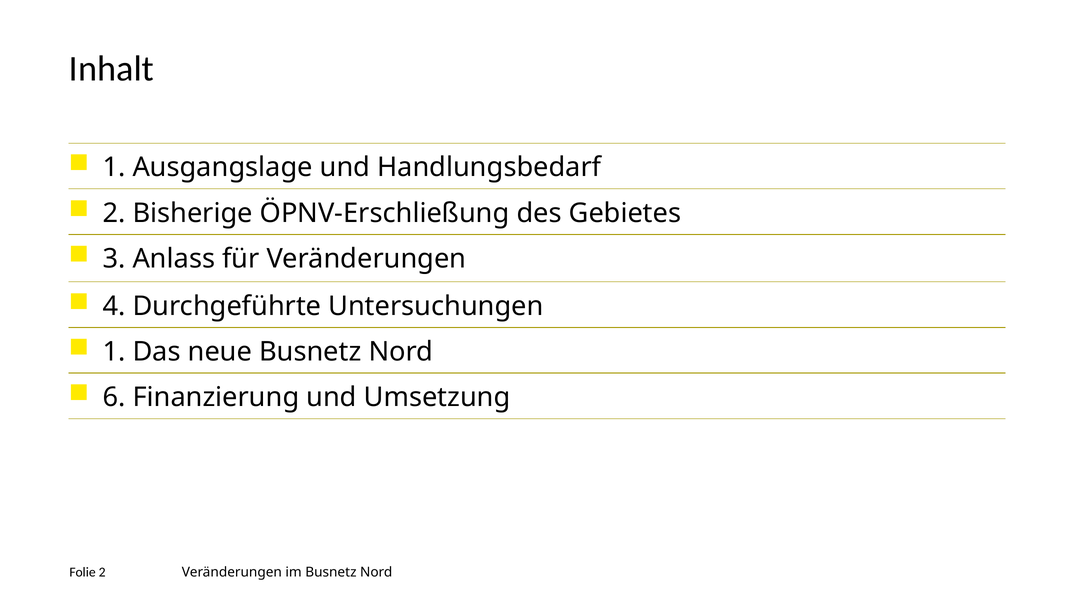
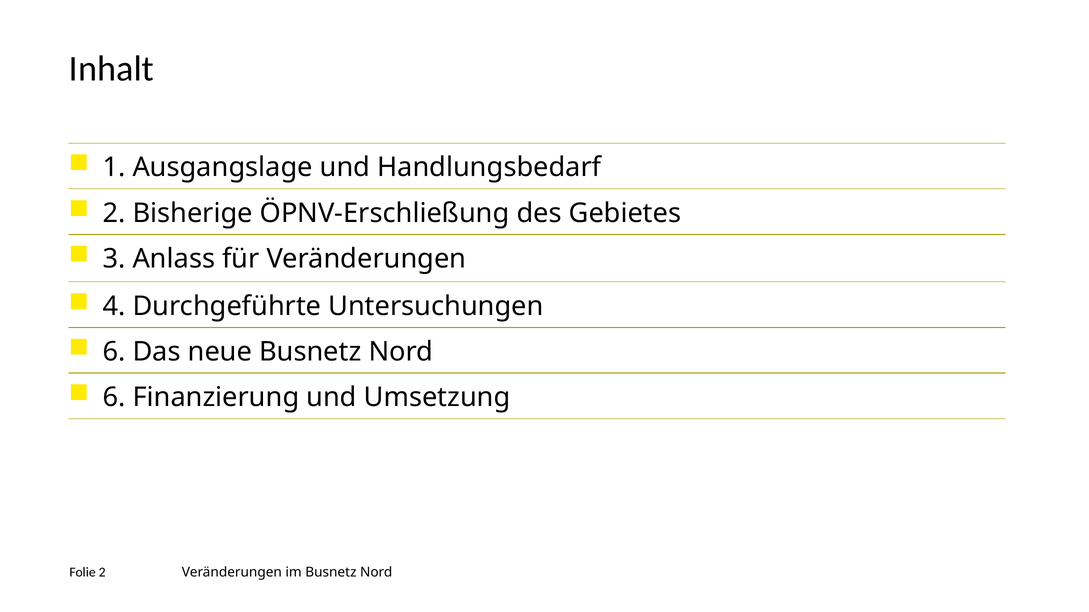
1 at (114, 352): 1 -> 6
